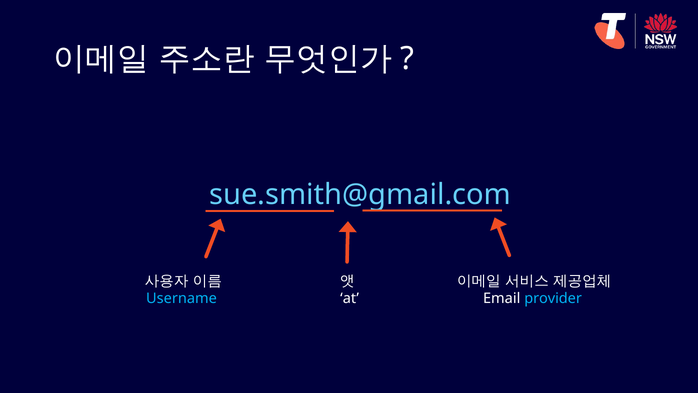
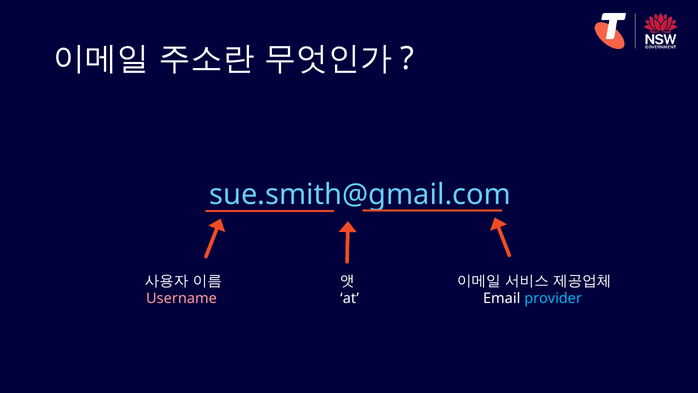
Username colour: light blue -> pink
